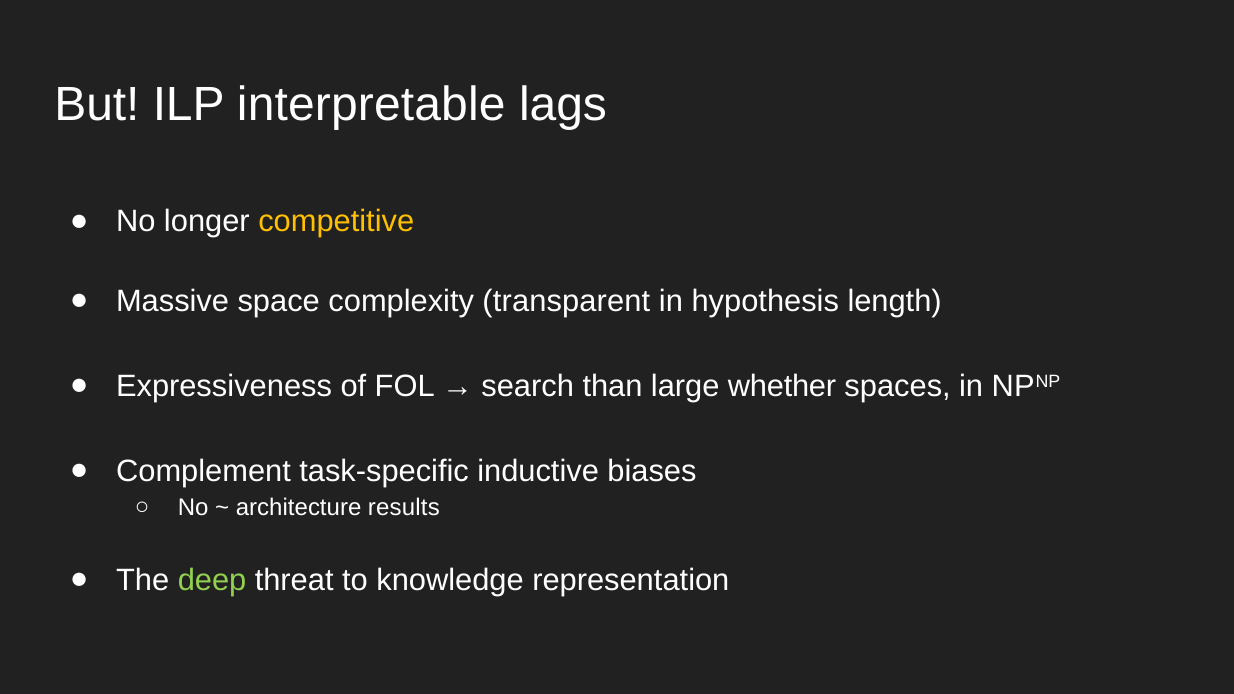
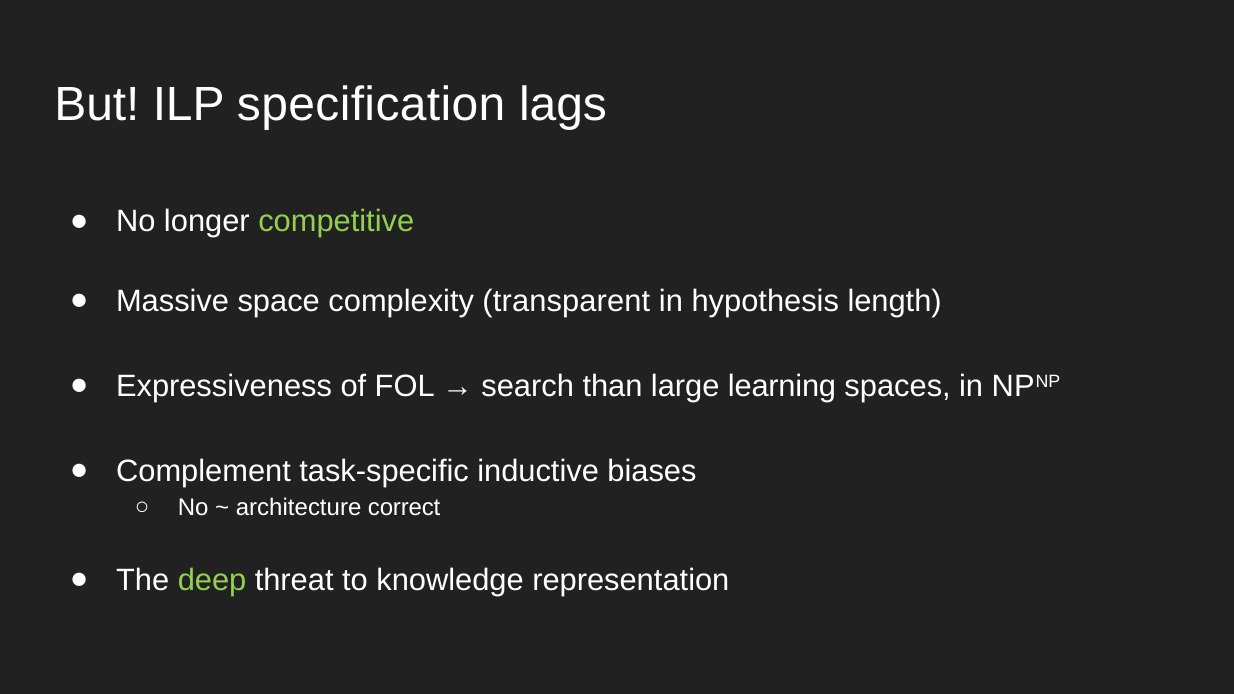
interpretable: interpretable -> specification
competitive colour: yellow -> light green
whether: whether -> learning
results: results -> correct
